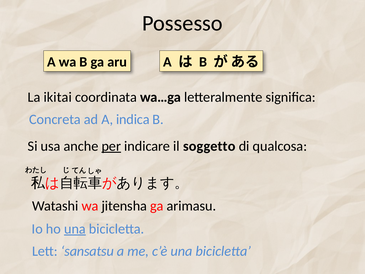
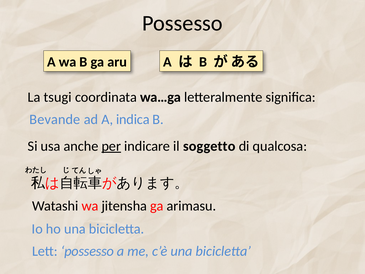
ikitai: ikitai -> tsugi
Concreta: Concreta -> Bevande
una at (75, 229) underline: present -> none
Lett sansatsu: sansatsu -> possesso
